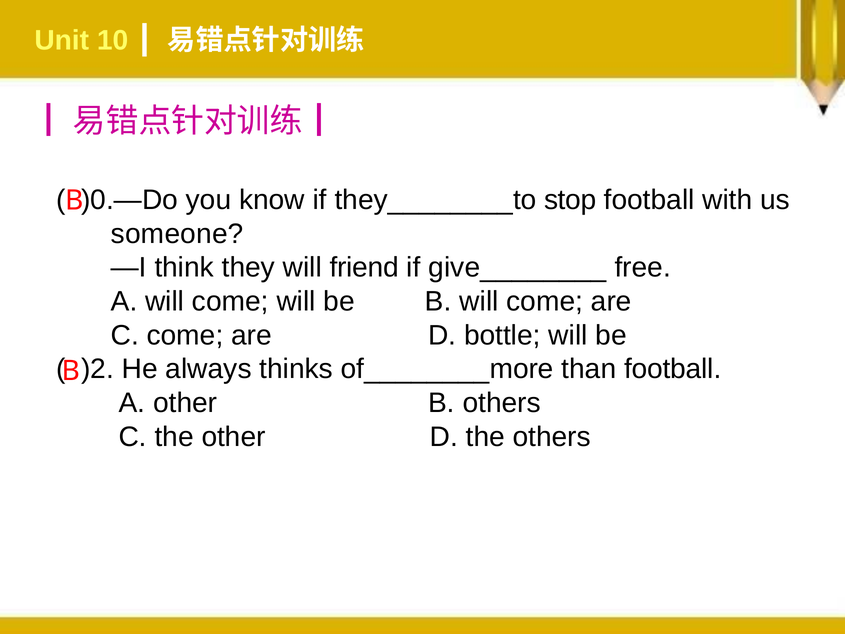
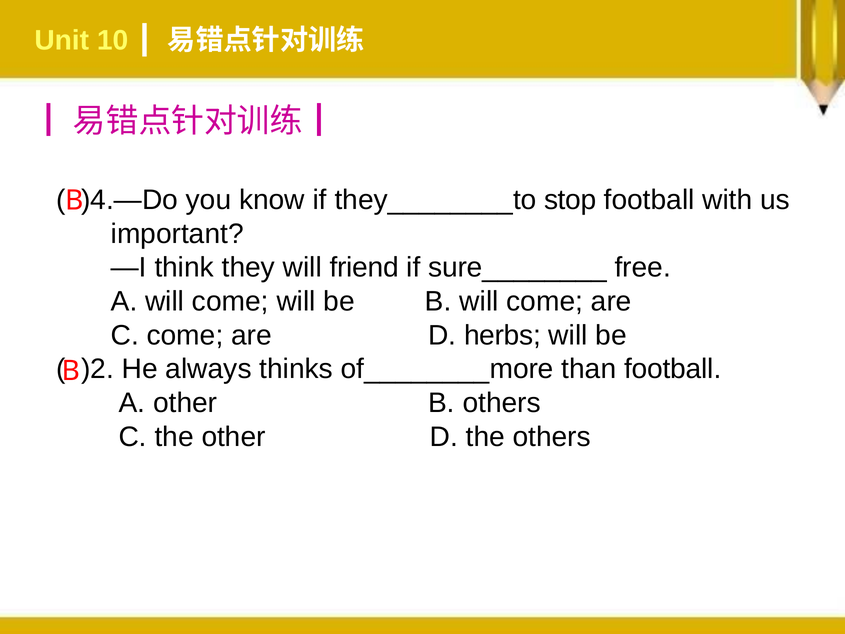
)0.—Do: )0.—Do -> )4.—Do
someone: someone -> important
give________: give________ -> sure________
bottle: bottle -> herbs
